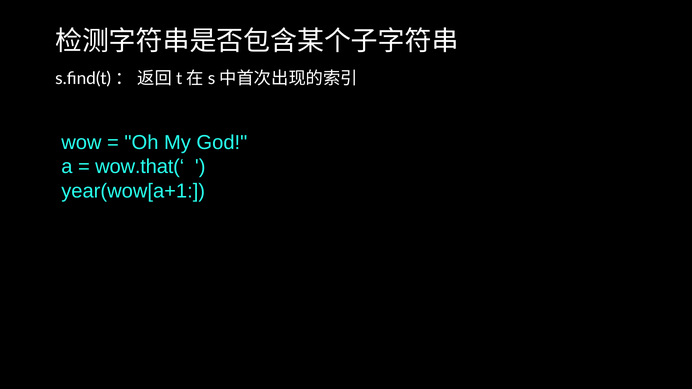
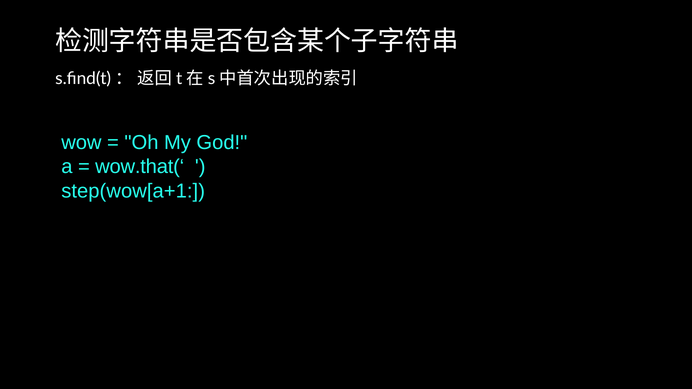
year(wow[a+1: year(wow[a+1 -> step(wow[a+1
